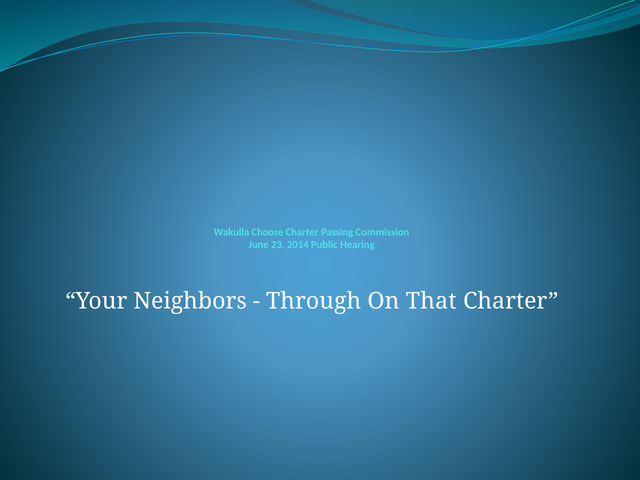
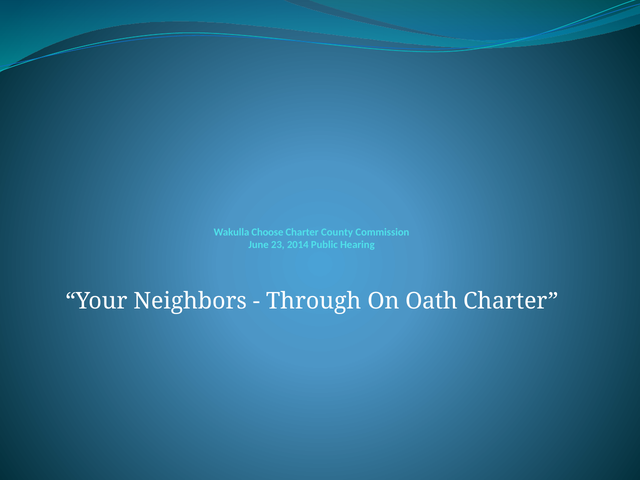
Passing: Passing -> County
That: That -> Oath
